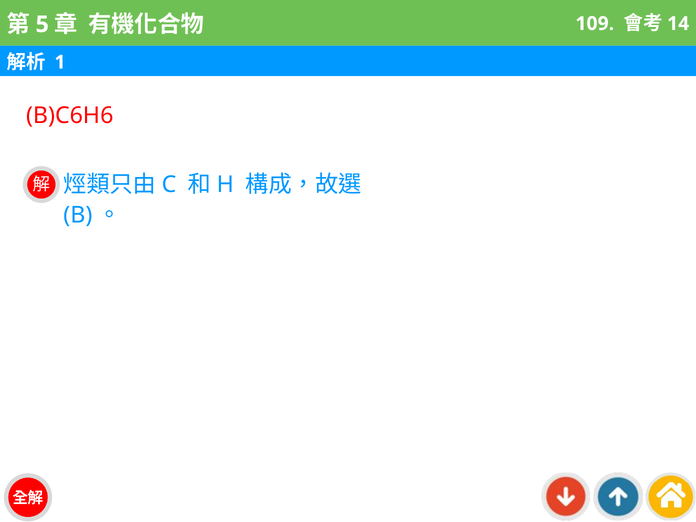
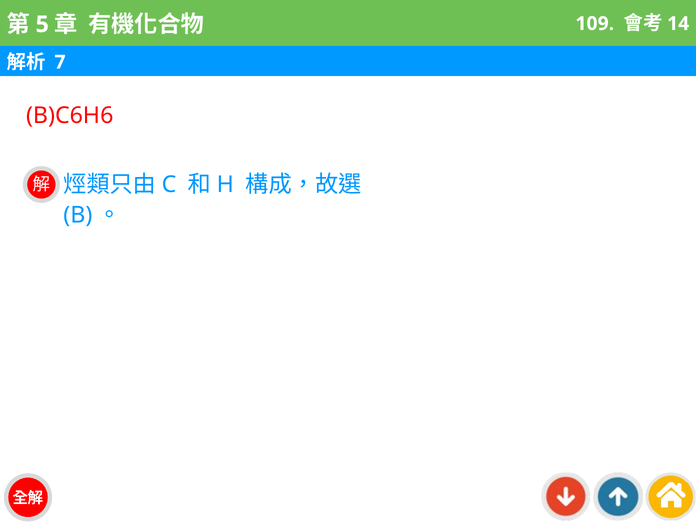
1: 1 -> 7
